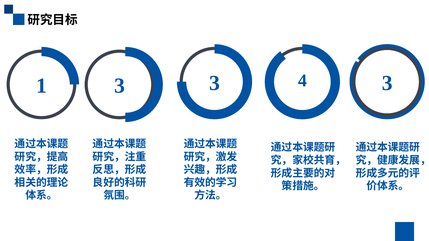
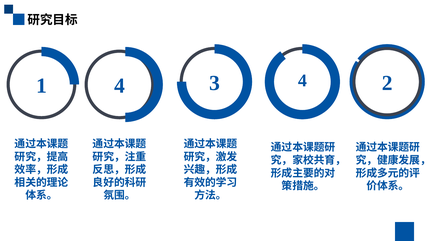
1 3: 3 -> 4
4 3: 3 -> 2
